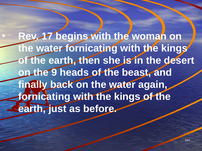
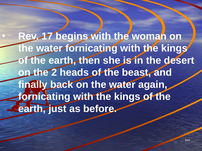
9: 9 -> 2
